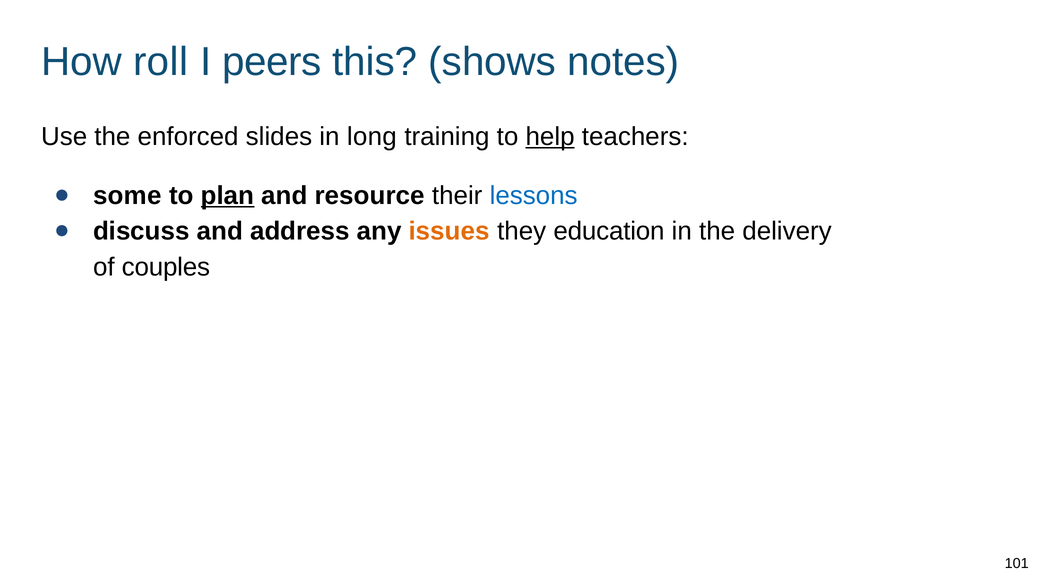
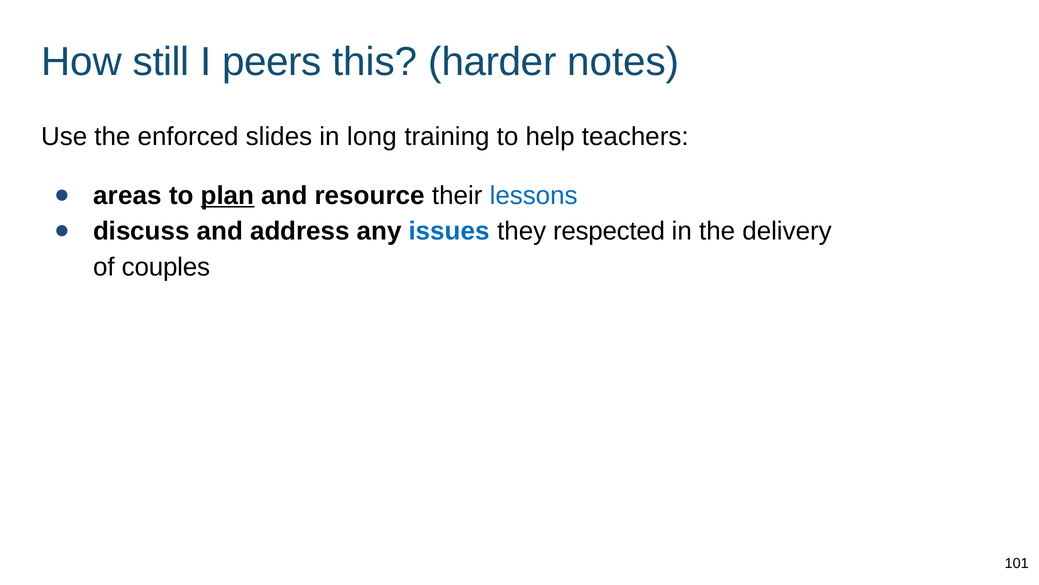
roll: roll -> still
shows: shows -> harder
help underline: present -> none
some: some -> areas
issues colour: orange -> blue
education: education -> respected
